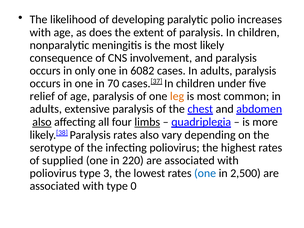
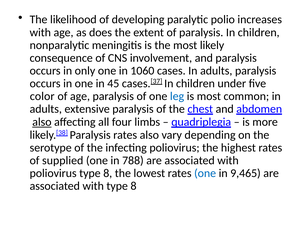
6082: 6082 -> 1060
70: 70 -> 45
relief: relief -> color
leg colour: orange -> blue
limbs underline: present -> none
220: 220 -> 788
poliovirus type 3: 3 -> 8
2,500: 2,500 -> 9,465
with type 0: 0 -> 8
